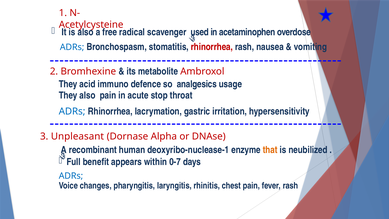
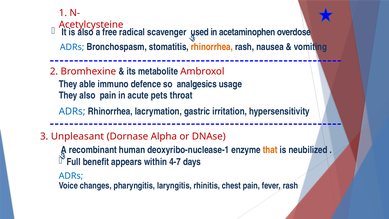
rhinorrhea at (212, 47) colour: red -> orange
acid: acid -> able
stop: stop -> pets
0-7: 0-7 -> 4-7
